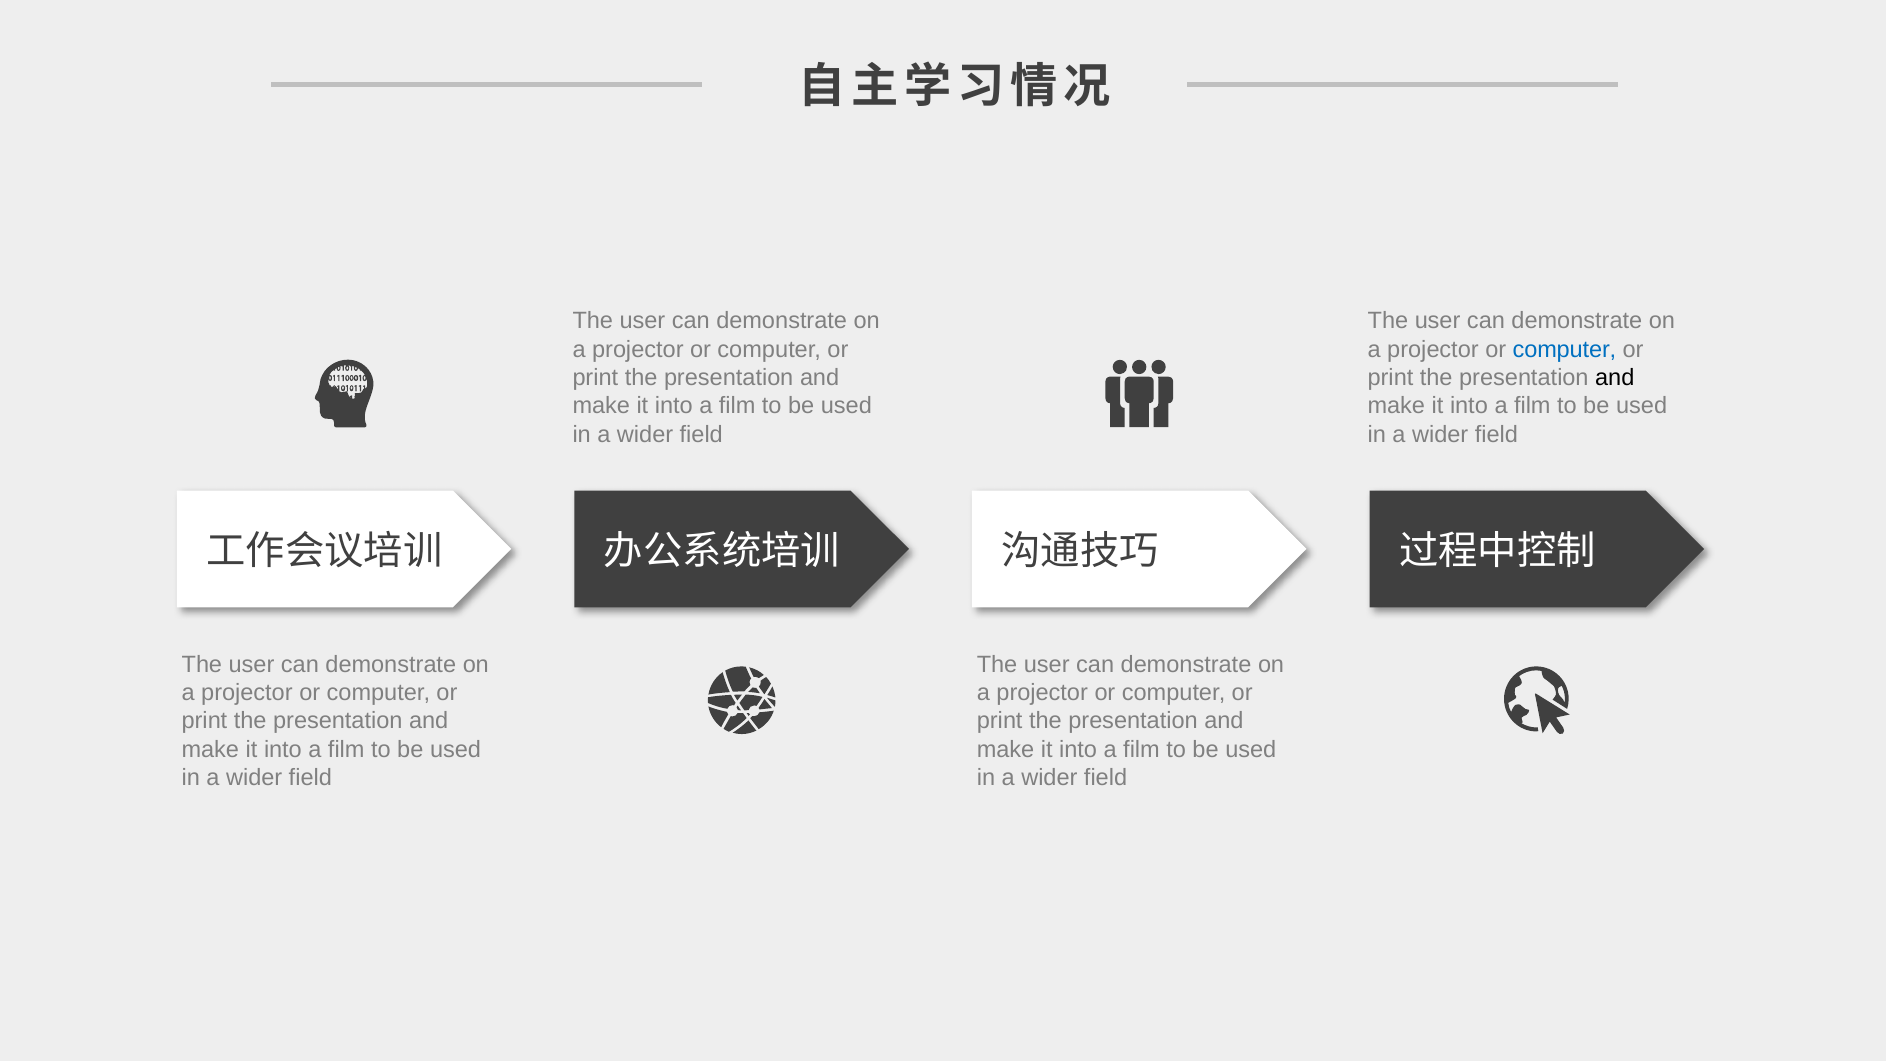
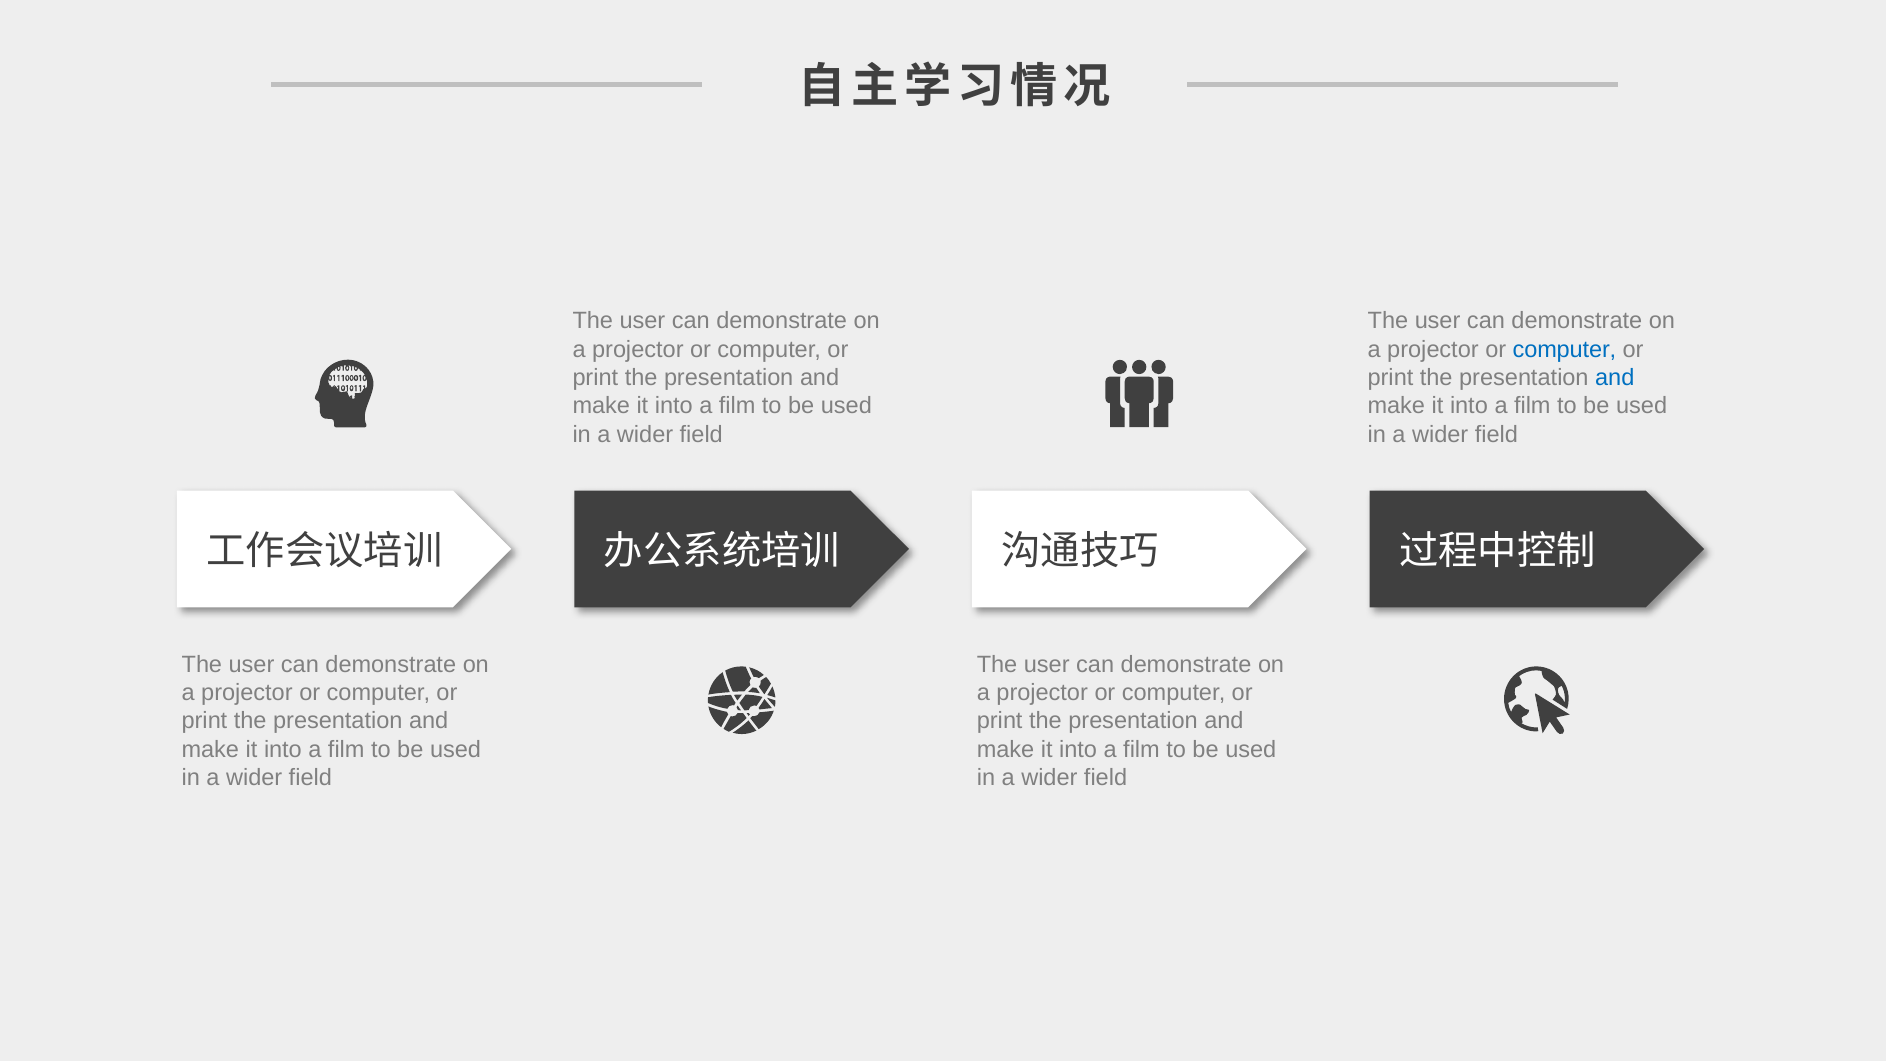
and at (1615, 378) colour: black -> blue
